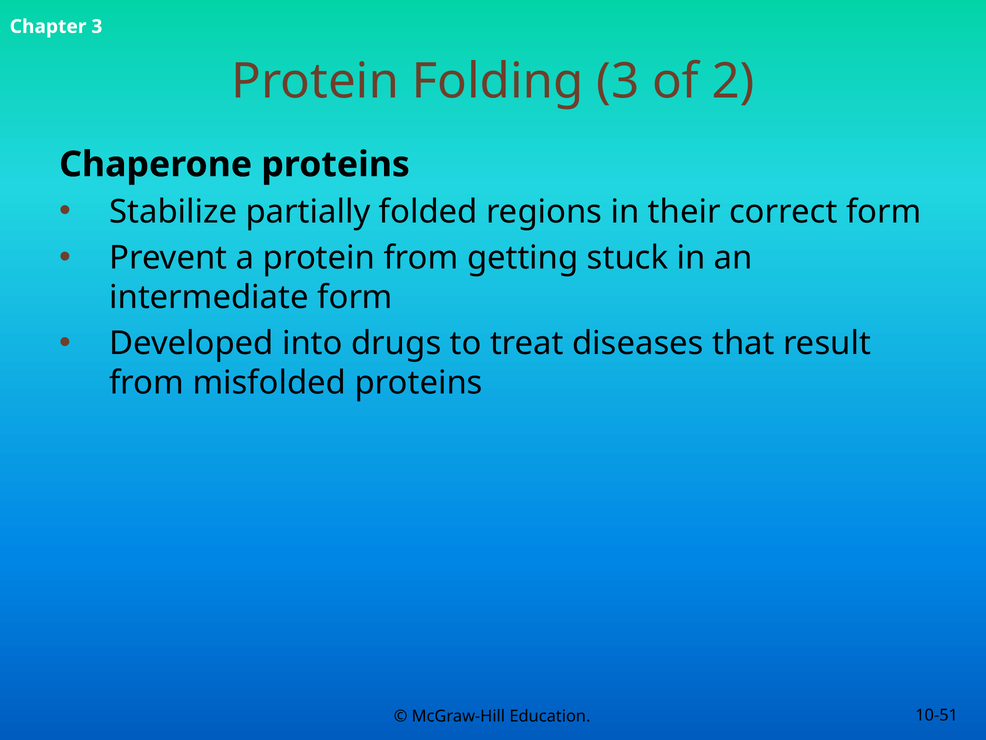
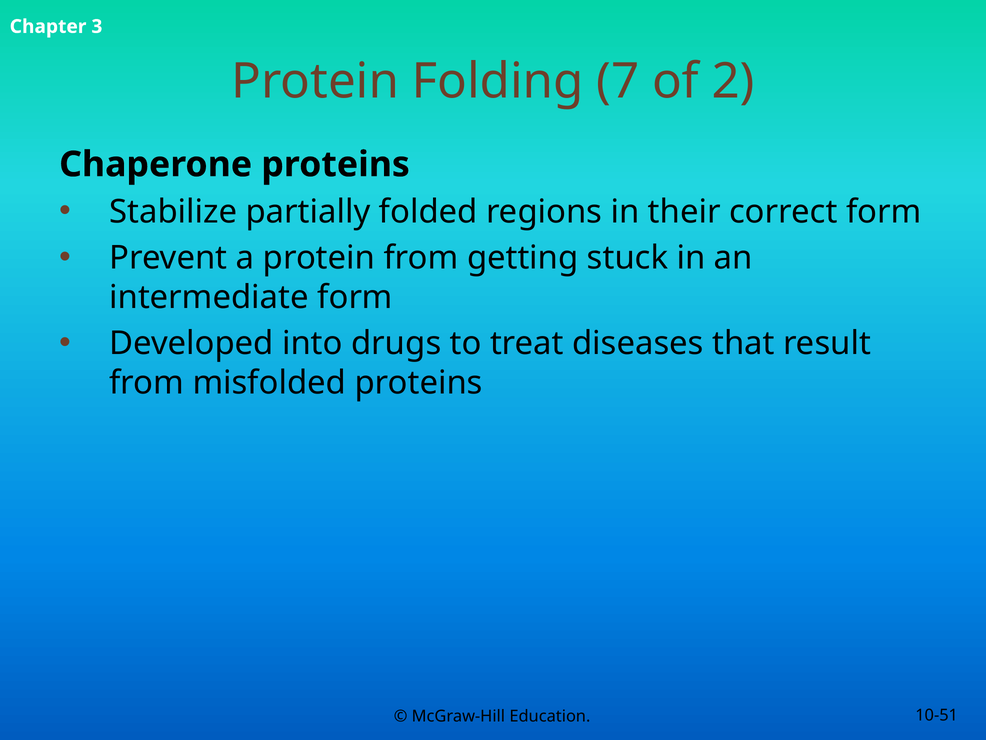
Folding 3: 3 -> 7
